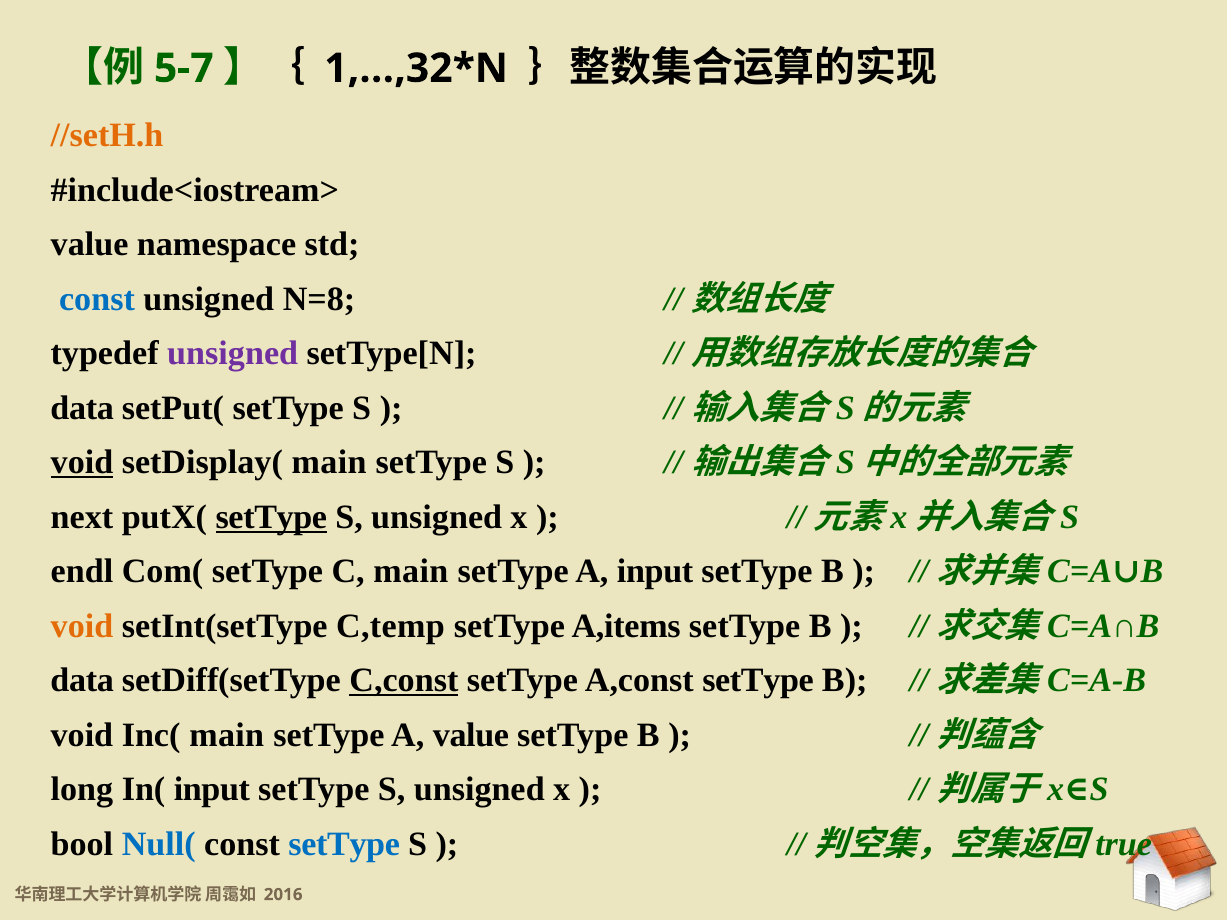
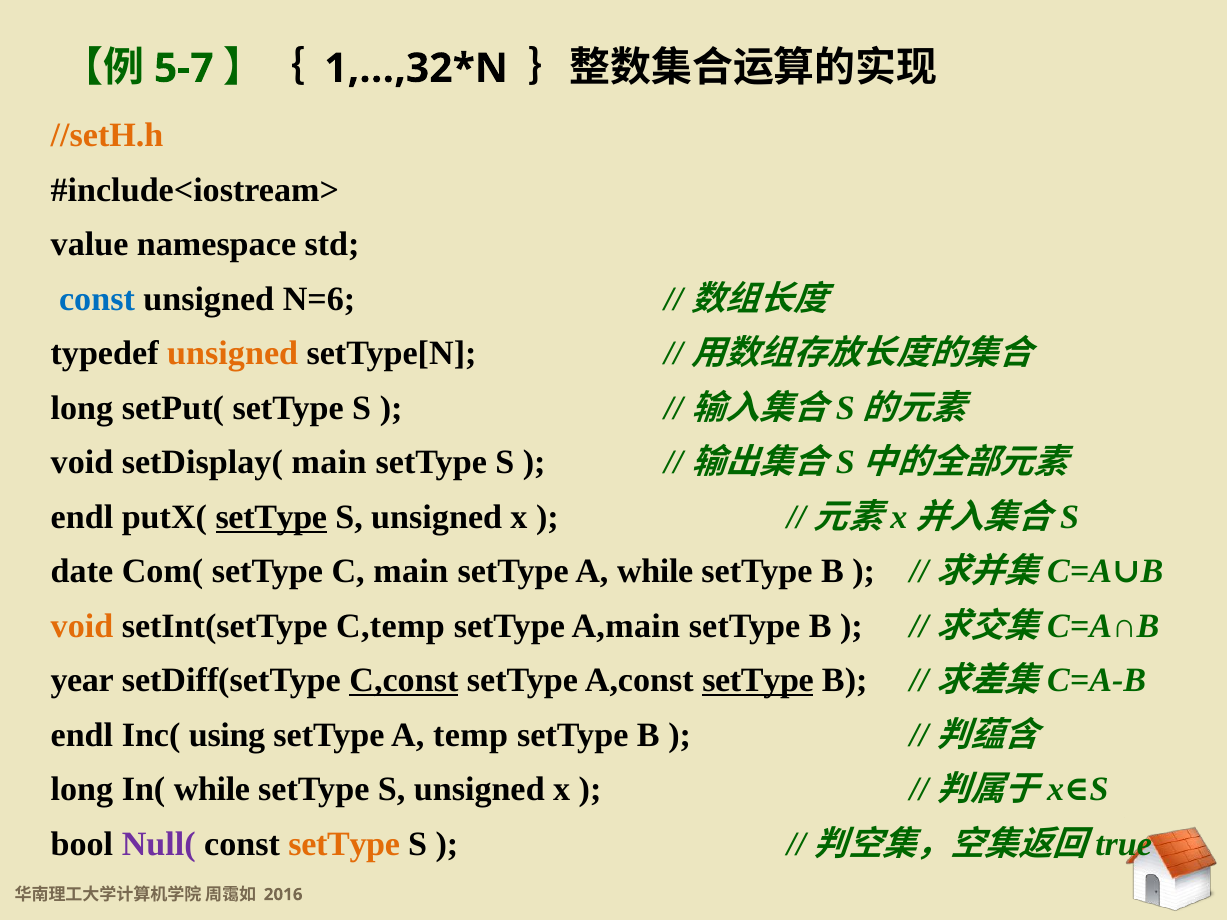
N=8: N=8 -> N=6
unsigned at (233, 354) colour: purple -> orange
data at (82, 408): data -> long
void at (82, 463) underline: present -> none
next at (82, 517): next -> endl
endl: endl -> date
A input: input -> while
A,items: A,items -> A,main
data at (82, 681): data -> year
setType at (758, 681) underline: none -> present
void at (82, 735): void -> endl
Inc( main: main -> using
A value: value -> temp
In( input: input -> while
Null( colour: blue -> purple
setType at (344, 844) colour: blue -> orange
